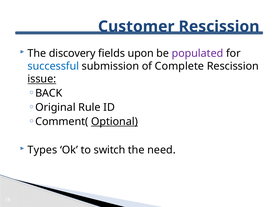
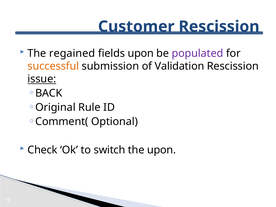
discovery: discovery -> regained
successful colour: blue -> orange
Complete: Complete -> Validation
Optional underline: present -> none
Types: Types -> Check
the need: need -> upon
